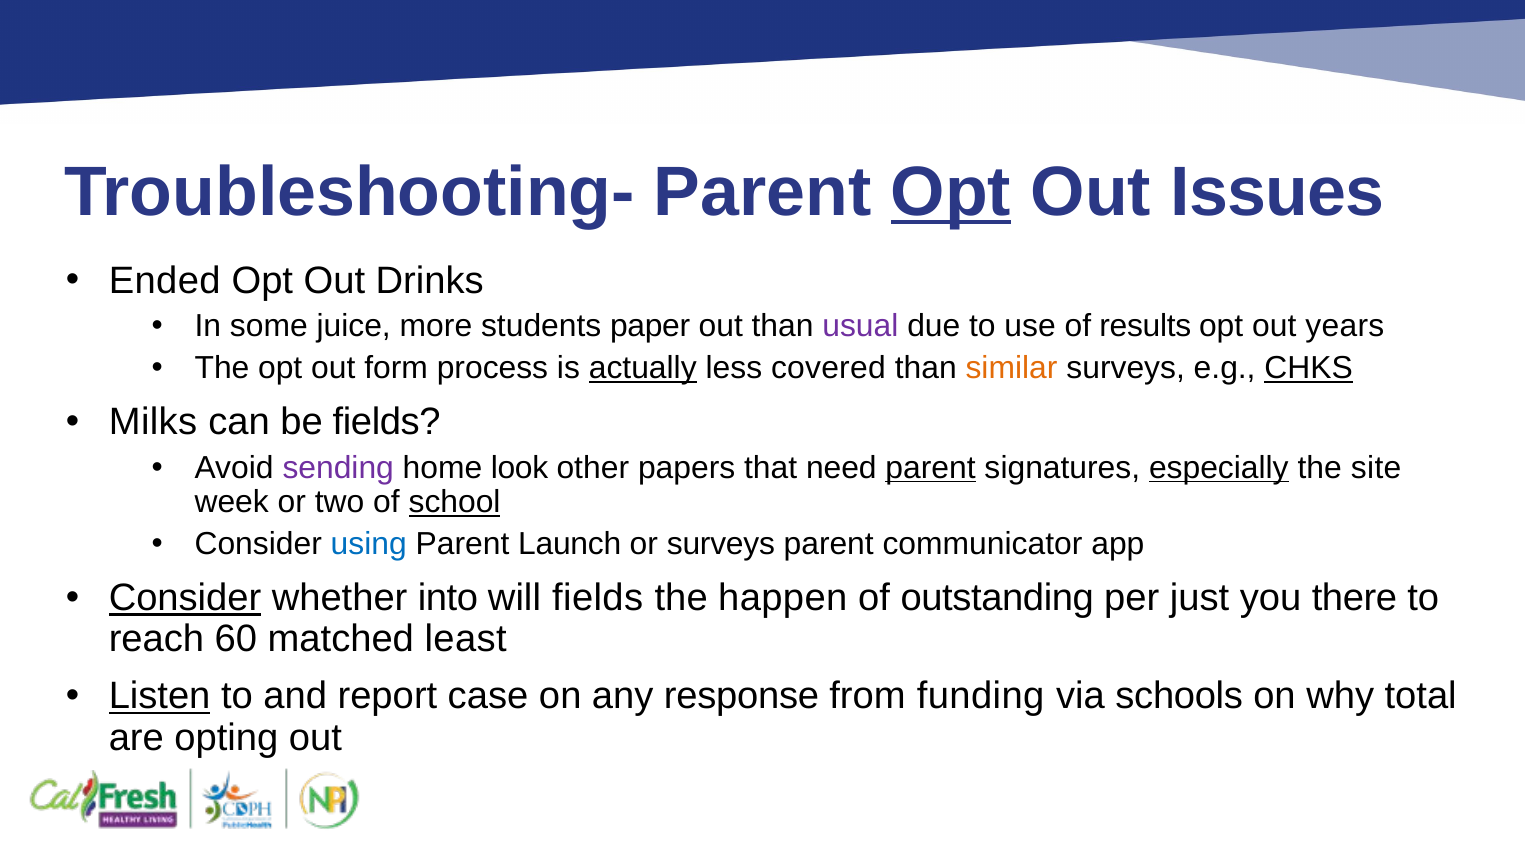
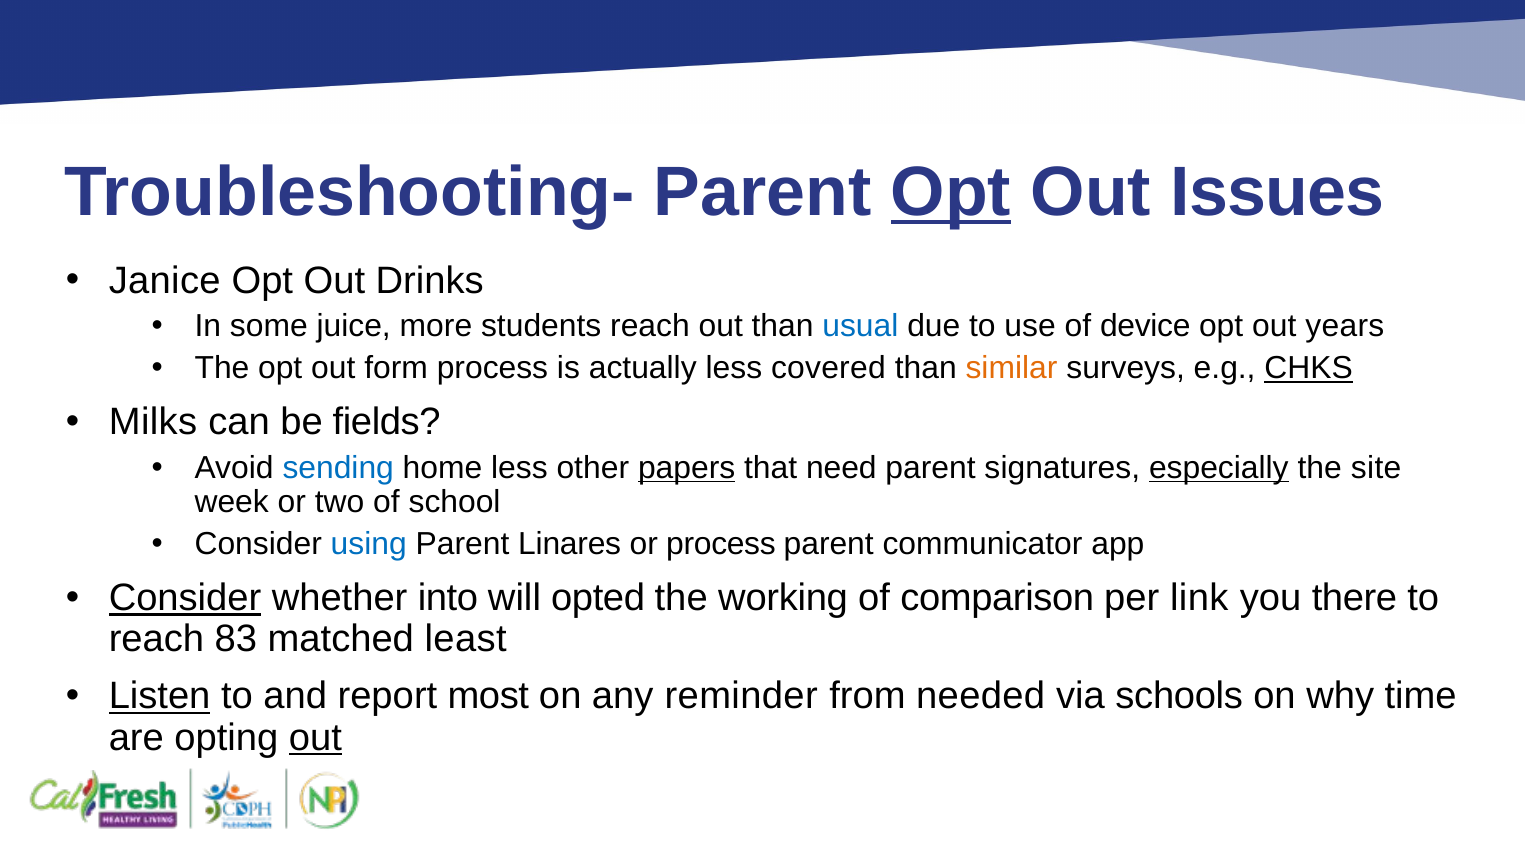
Ended: Ended -> Janice
students paper: paper -> reach
usual colour: purple -> blue
results: results -> device
actually underline: present -> none
sending colour: purple -> blue
home look: look -> less
papers underline: none -> present
parent at (931, 468) underline: present -> none
school underline: present -> none
Launch: Launch -> Linares
or surveys: surveys -> process
will fields: fields -> opted
happen: happen -> working
outstanding: outstanding -> comparison
just: just -> link
60: 60 -> 83
case: case -> most
response: response -> reminder
funding: funding -> needed
total: total -> time
out at (315, 738) underline: none -> present
